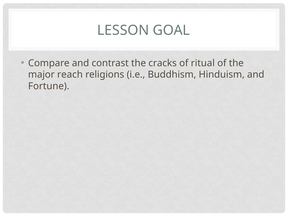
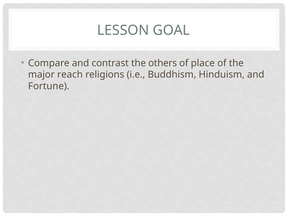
cracks: cracks -> others
ritual: ritual -> place
